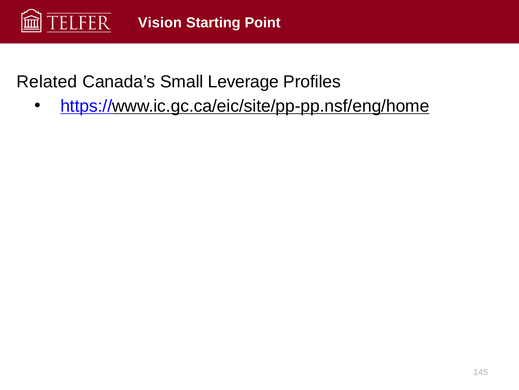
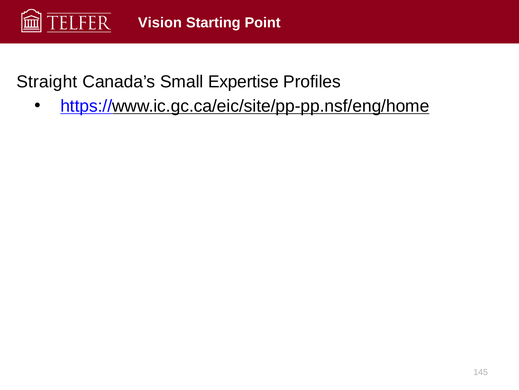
Related: Related -> Straight
Leverage: Leverage -> Expertise
